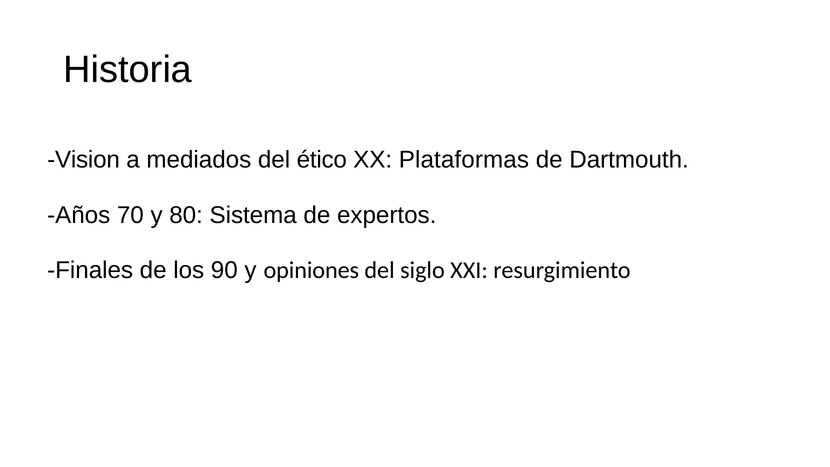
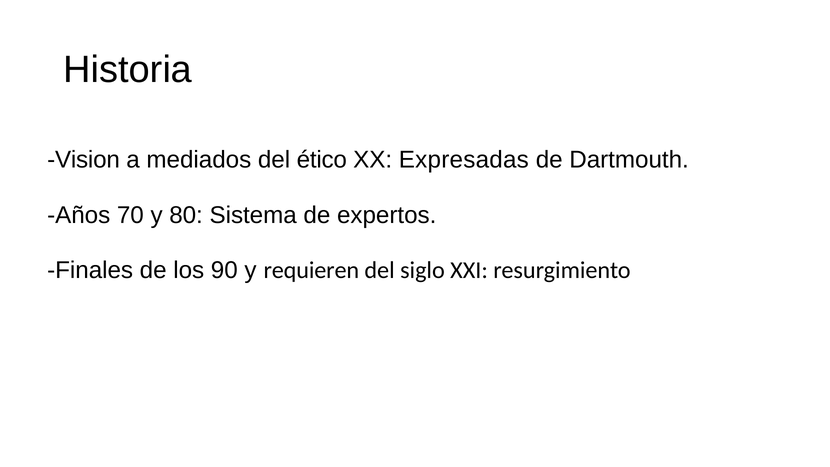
Plataformas: Plataformas -> Expresadas
opiniones: opiniones -> requieren
